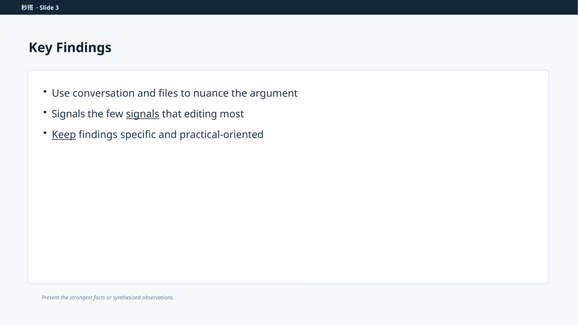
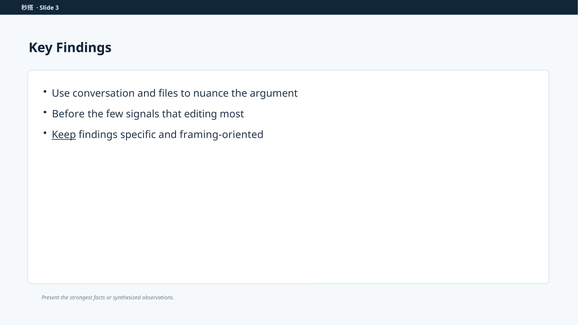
Signals at (68, 114): Signals -> Before
signals at (143, 114) underline: present -> none
practical-oriented: practical-oriented -> framing-oriented
